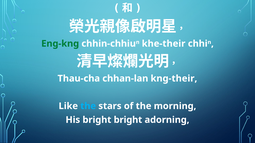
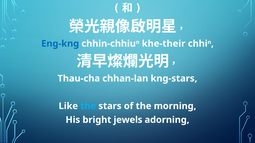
Eng-kng colour: green -> blue
kng-their: kng-their -> kng-stars
bright bright: bright -> jewels
